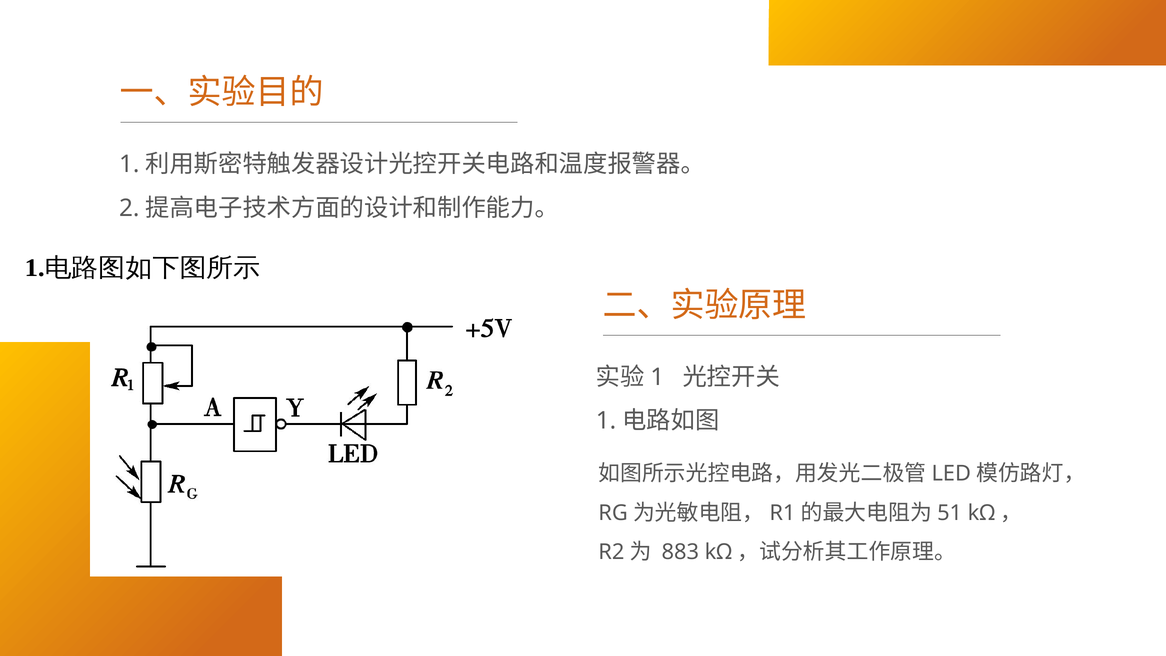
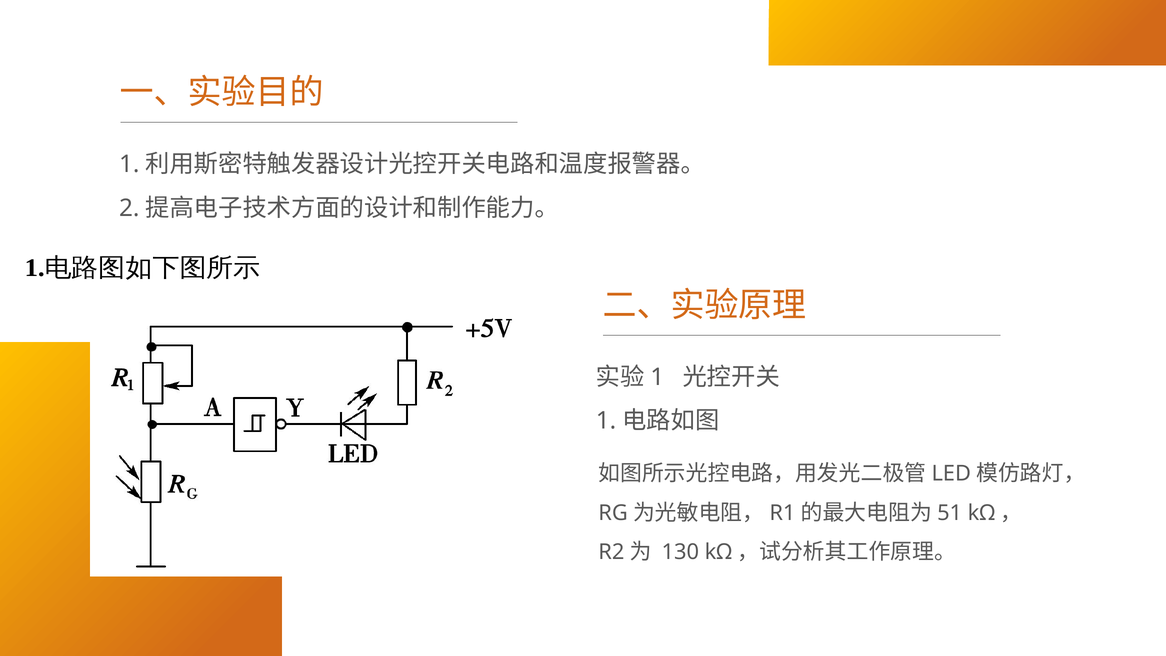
883: 883 -> 130
